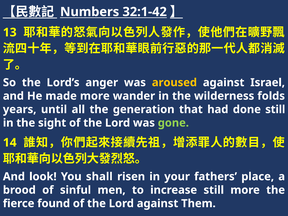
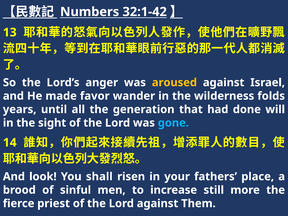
made more: more -> favor
done still: still -> will
gone colour: light green -> light blue
found: found -> priest
